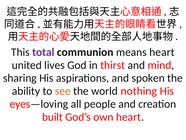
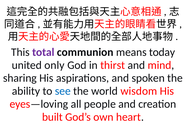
means heart: heart -> today
lives: lives -> only
see colour: orange -> blue
nothing: nothing -> wisdom
